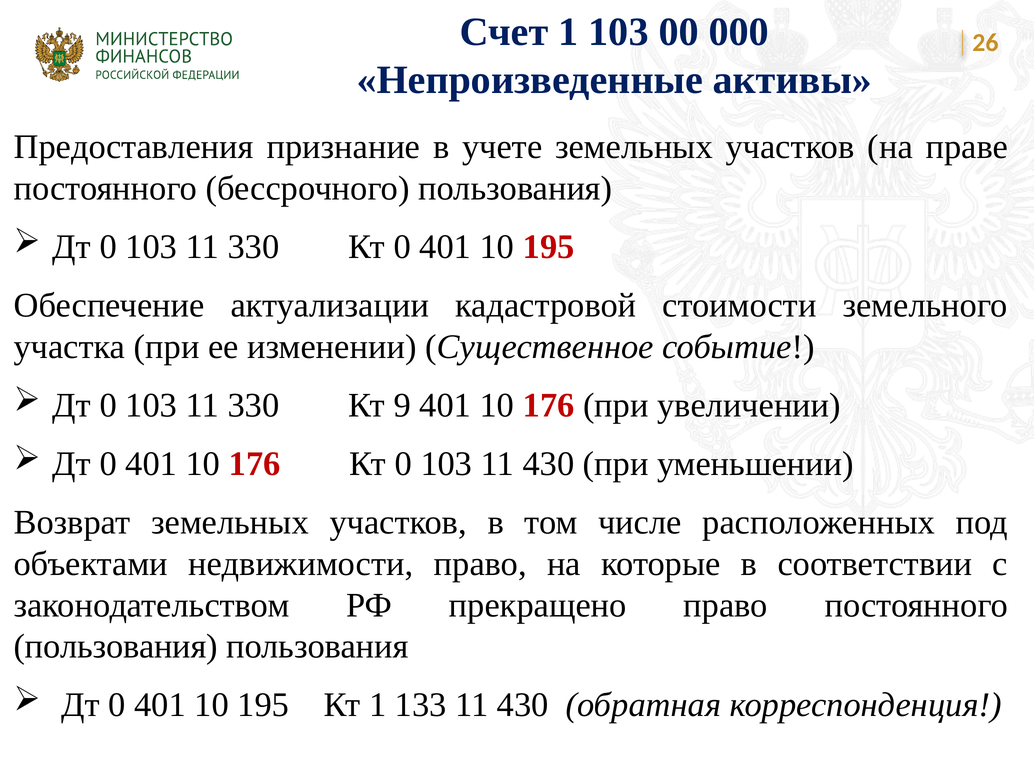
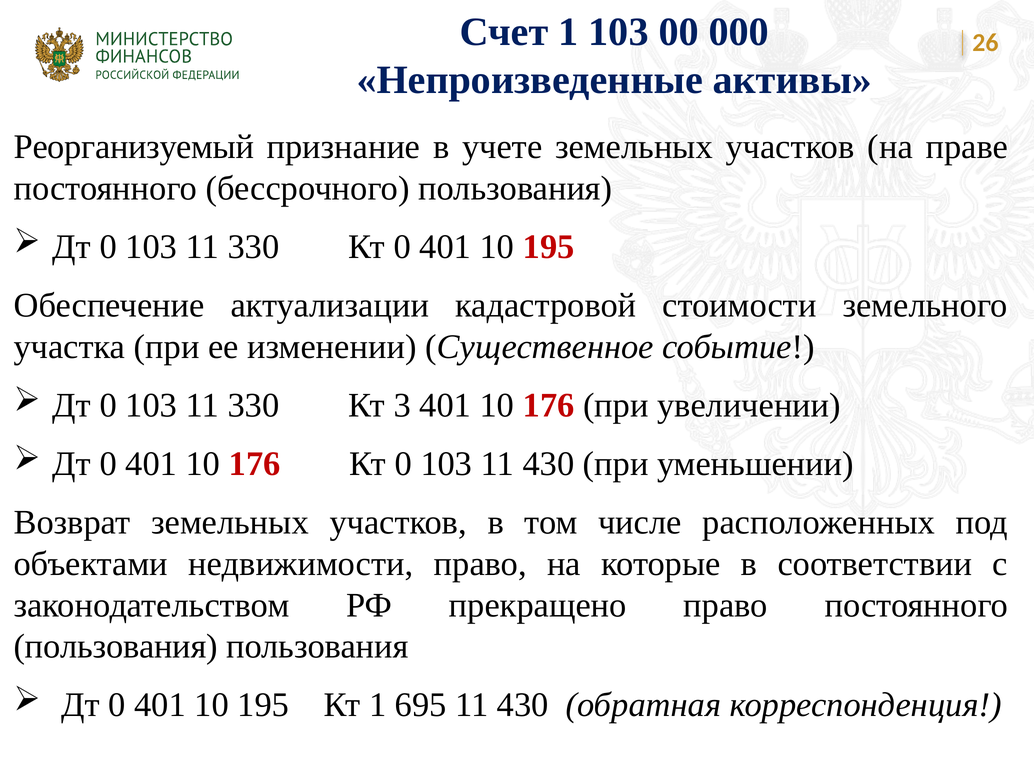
Предоставления: Предоставления -> Реорганизуемый
9: 9 -> 3
133: 133 -> 695
